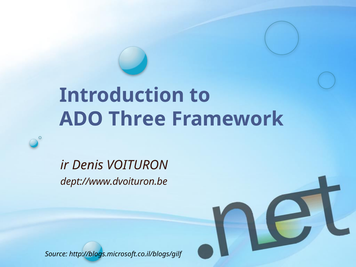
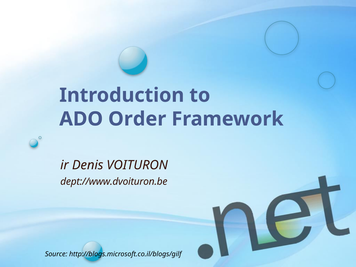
Three: Three -> Order
